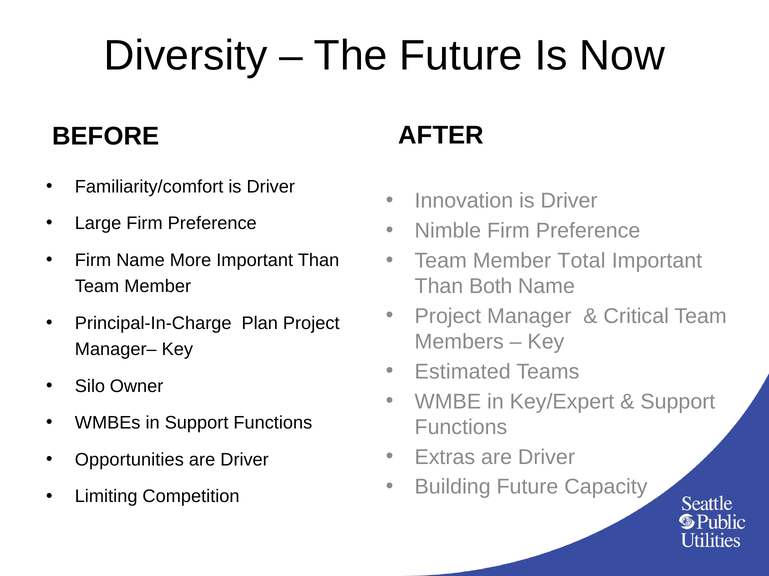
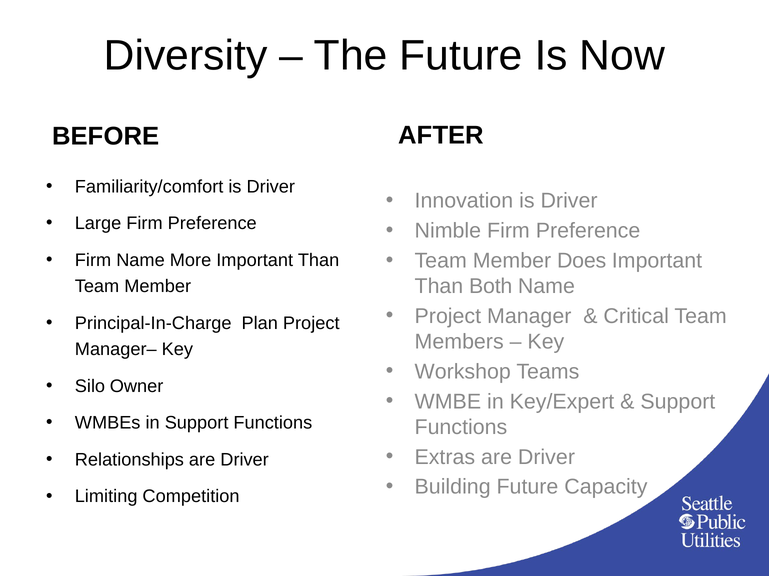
Total: Total -> Does
Estimated: Estimated -> Workshop
Opportunities: Opportunities -> Relationships
